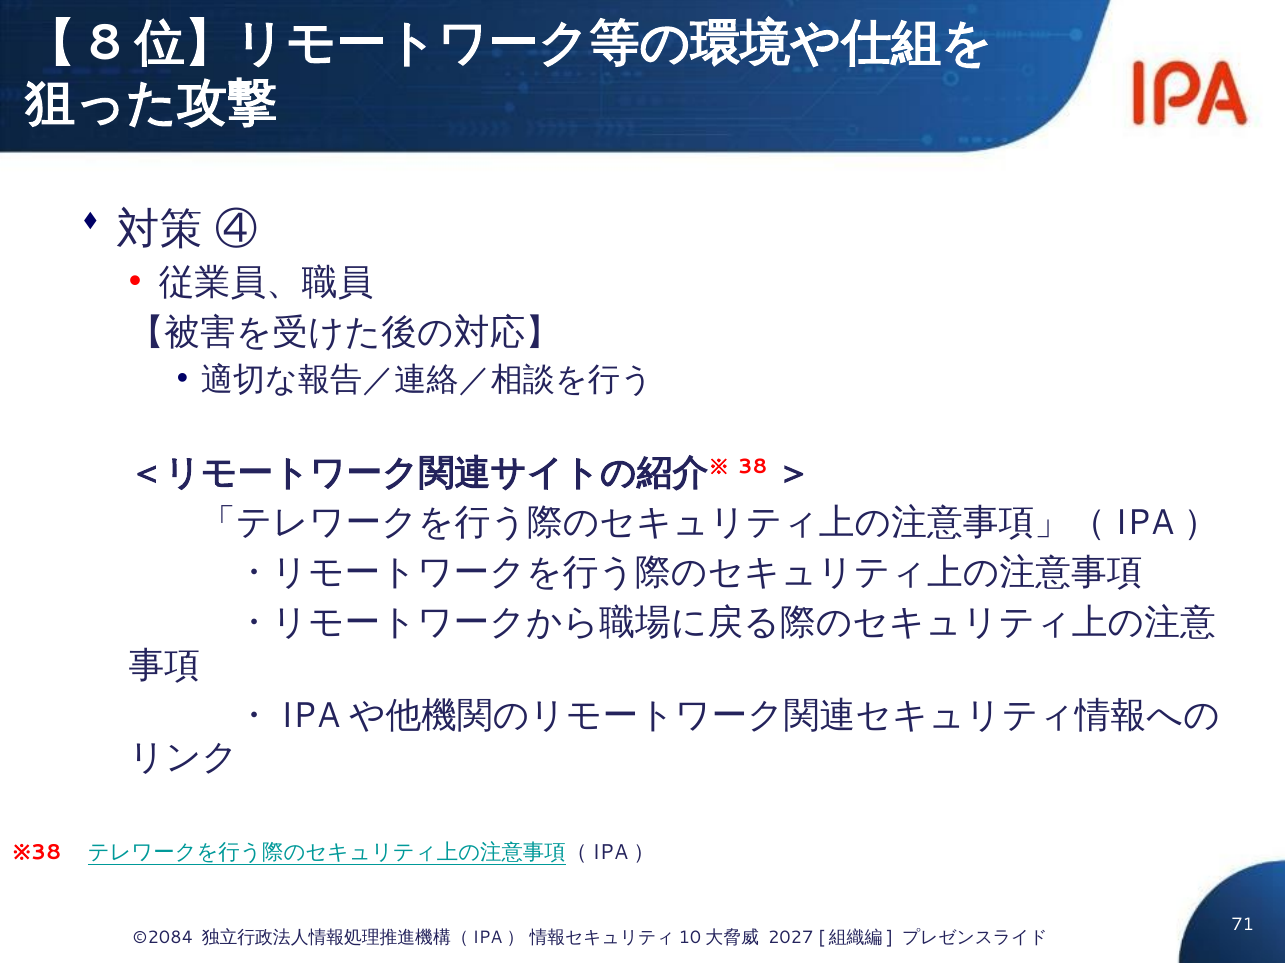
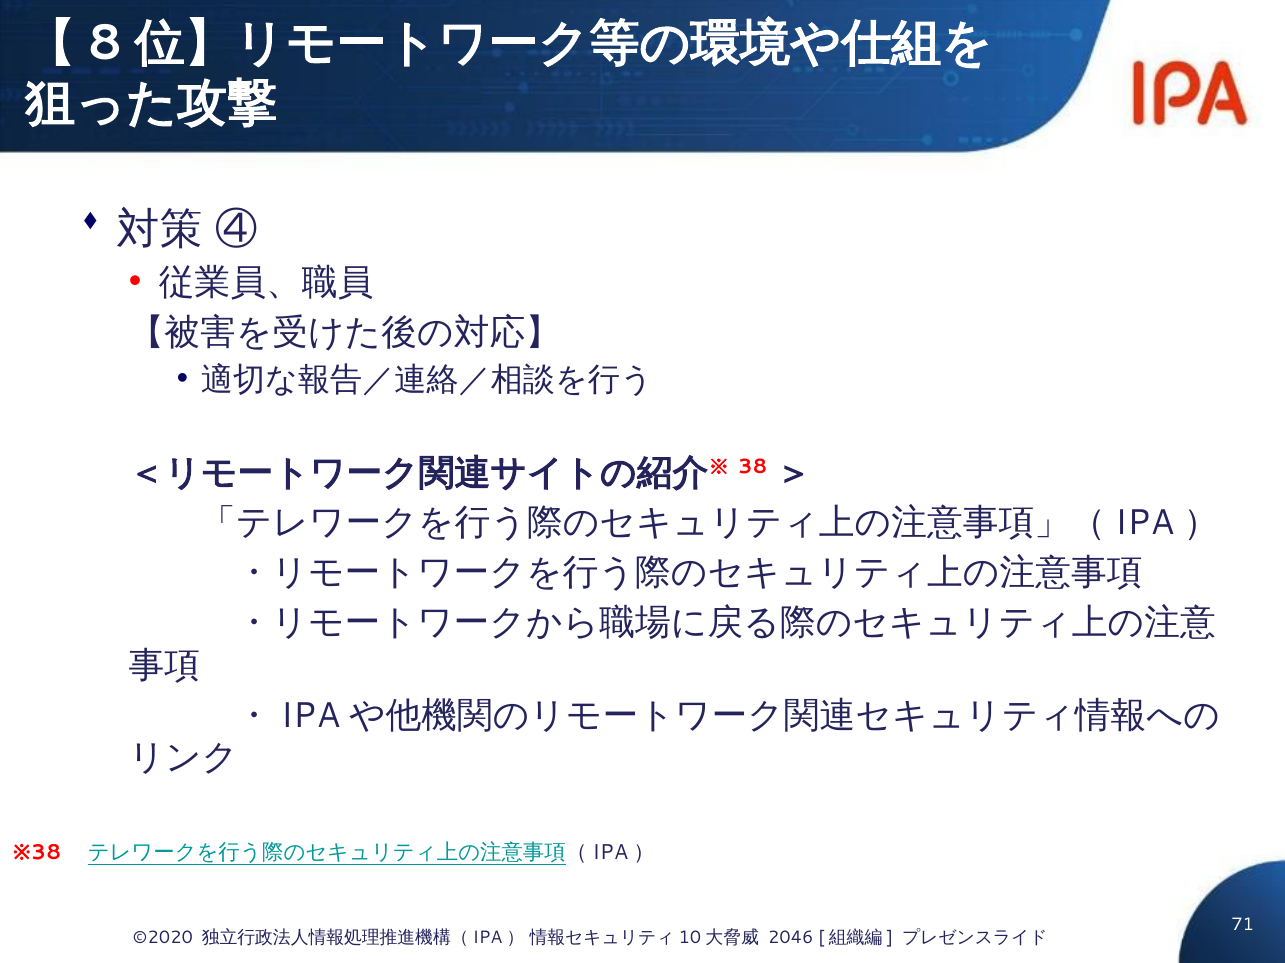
©2084: ©2084 -> ©2020
2027: 2027 -> 2046
